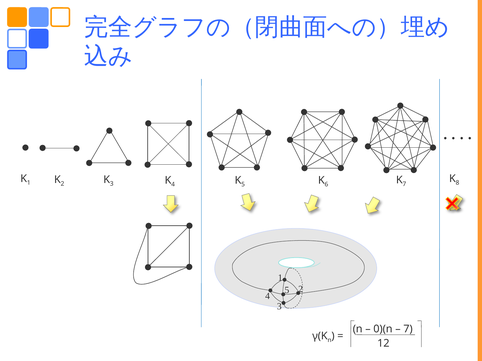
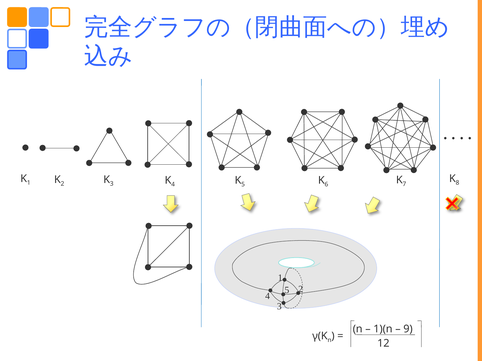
0)(n: 0)(n -> 1)(n
7 at (408, 330): 7 -> 9
